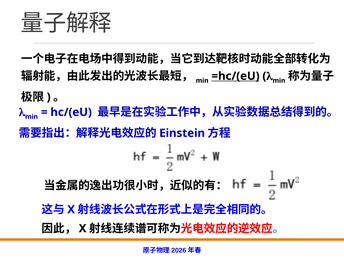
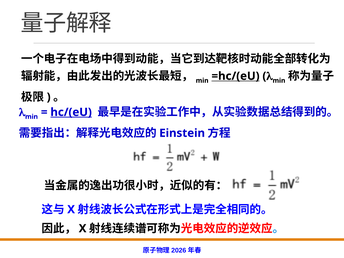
hc/(eU underline: none -> present
